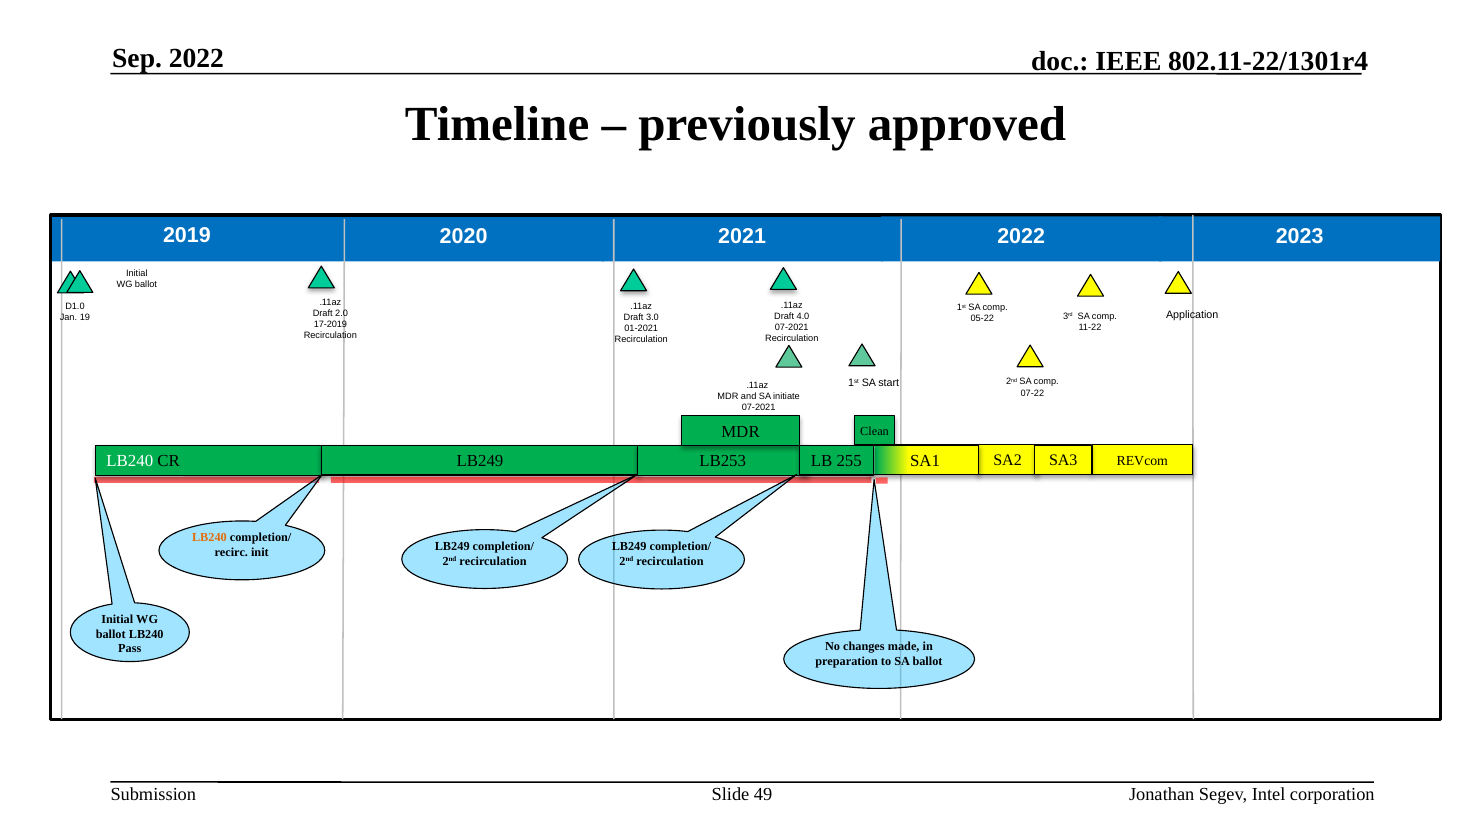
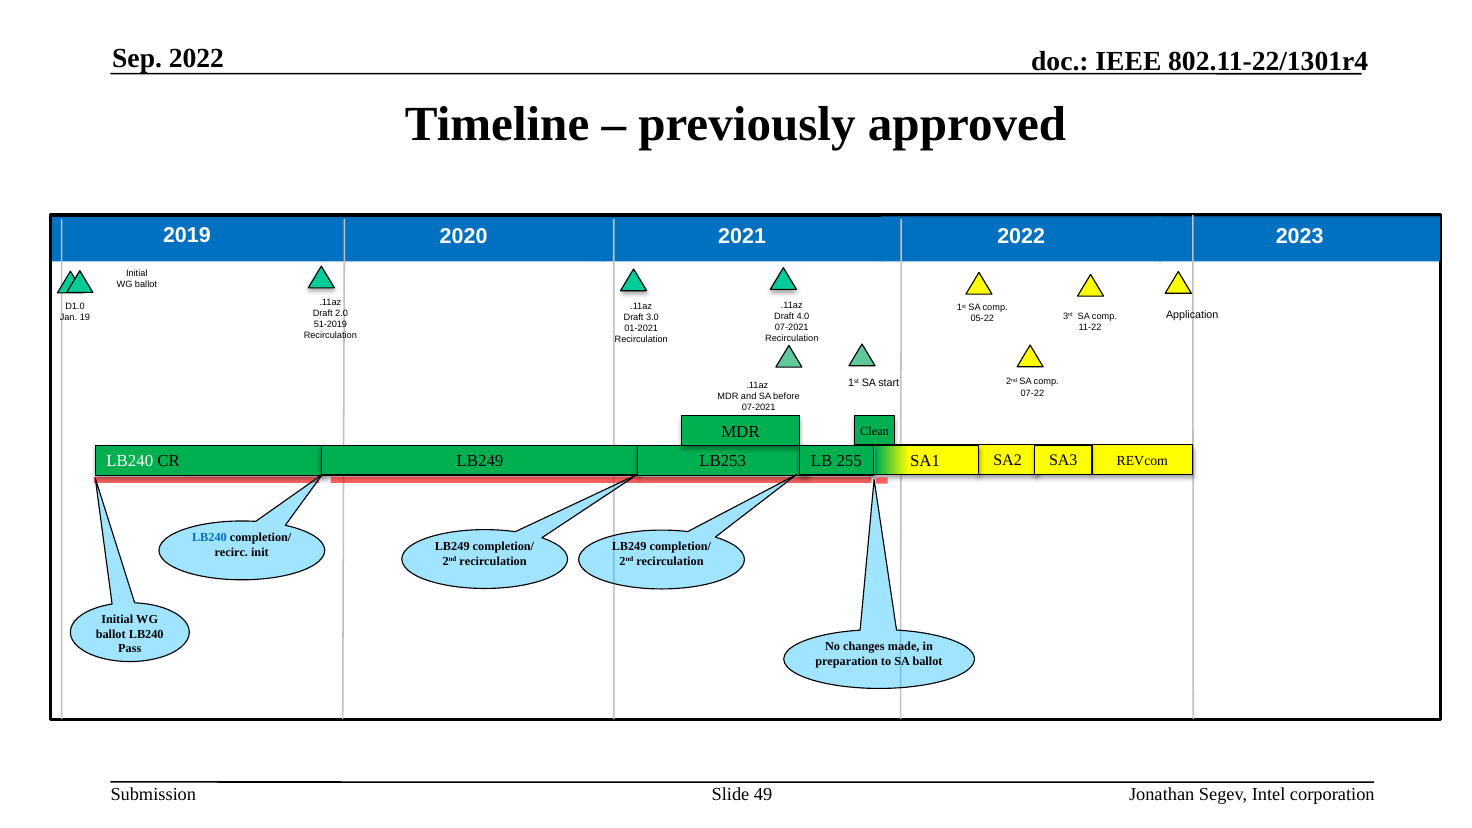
17-2019: 17-2019 -> 51-2019
initiate: initiate -> before
LB240 at (209, 538) colour: orange -> blue
